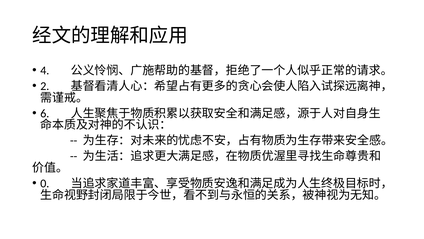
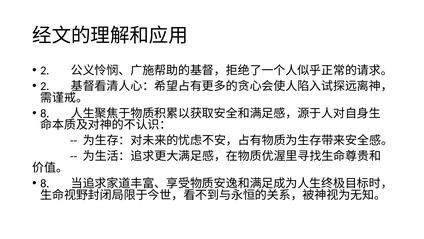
4 at (45, 70): 4 -> 2
6 at (45, 113): 6 -> 8
0 at (45, 183): 0 -> 8
